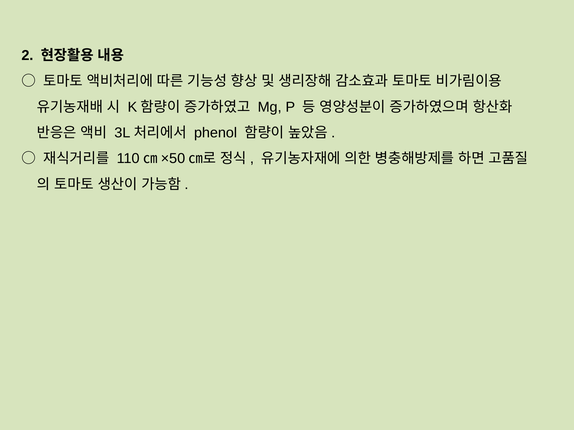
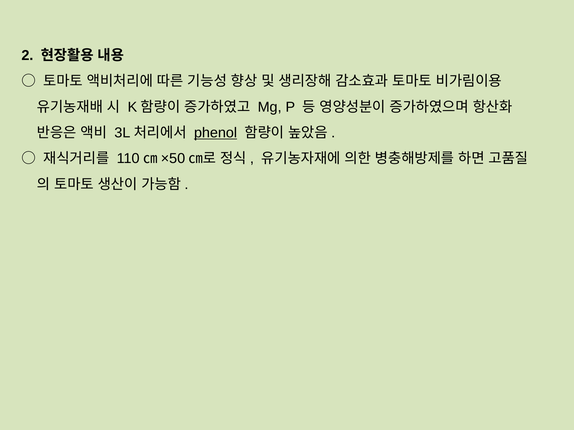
phenol underline: none -> present
